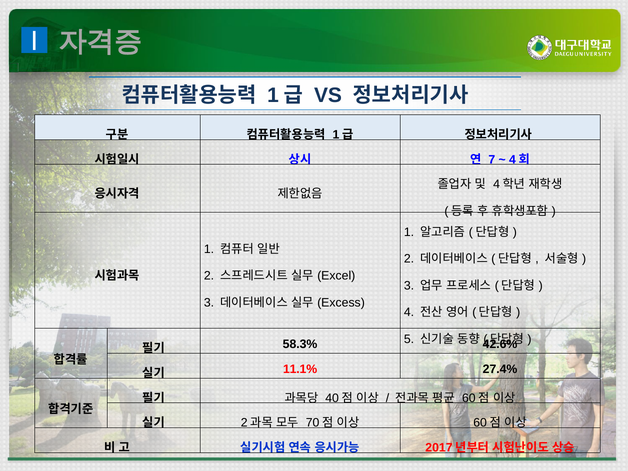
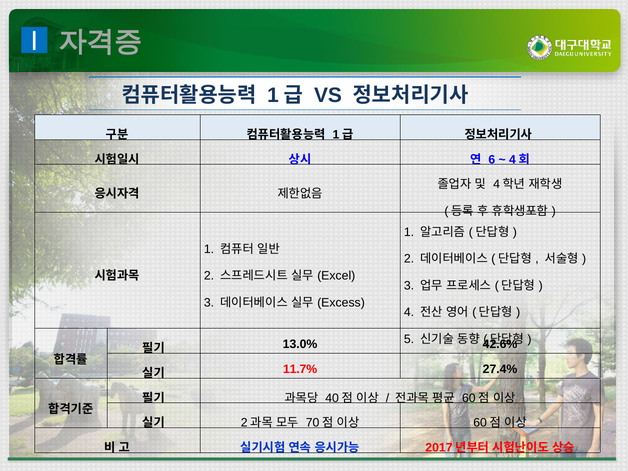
7: 7 -> 6
58.3%: 58.3% -> 13.0%
11.1%: 11.1% -> 11.7%
